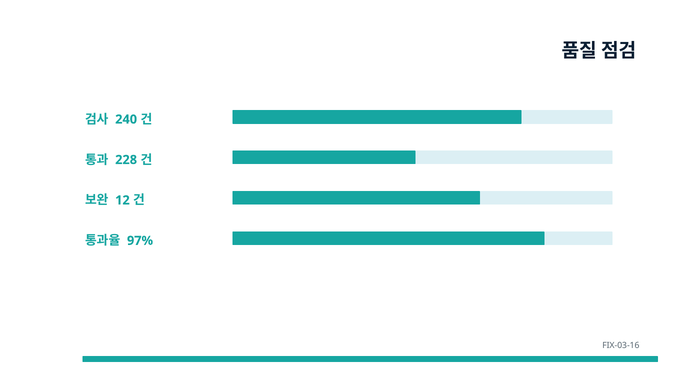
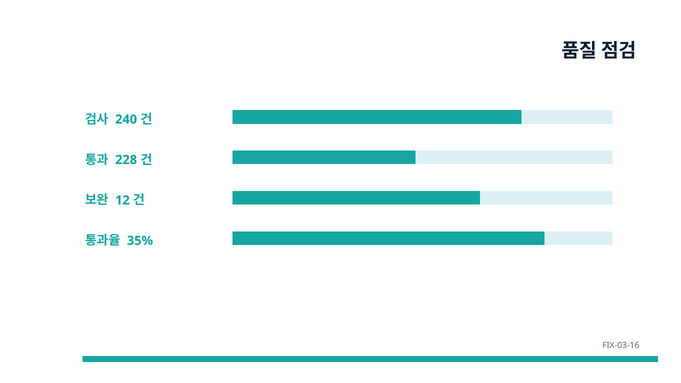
97%: 97% -> 35%
